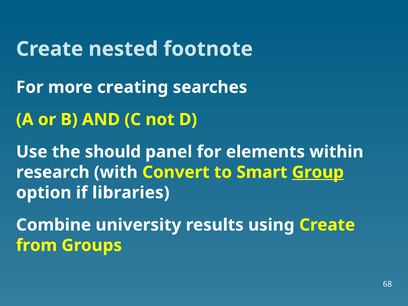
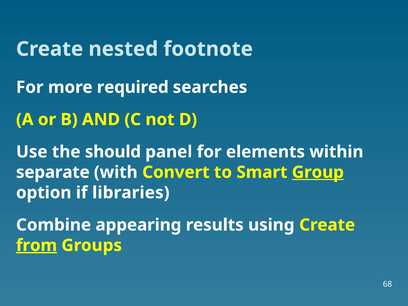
creating: creating -> required
research: research -> separate
university: university -> appearing
from underline: none -> present
